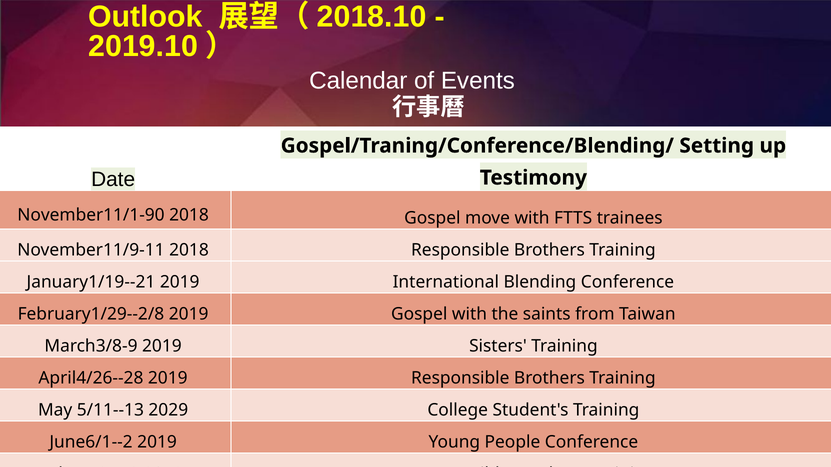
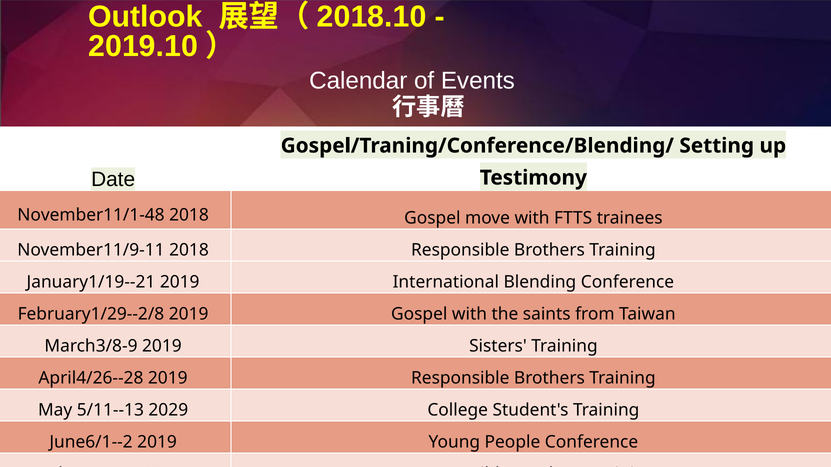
November11/1-90: November11/1-90 -> November11/1-48
